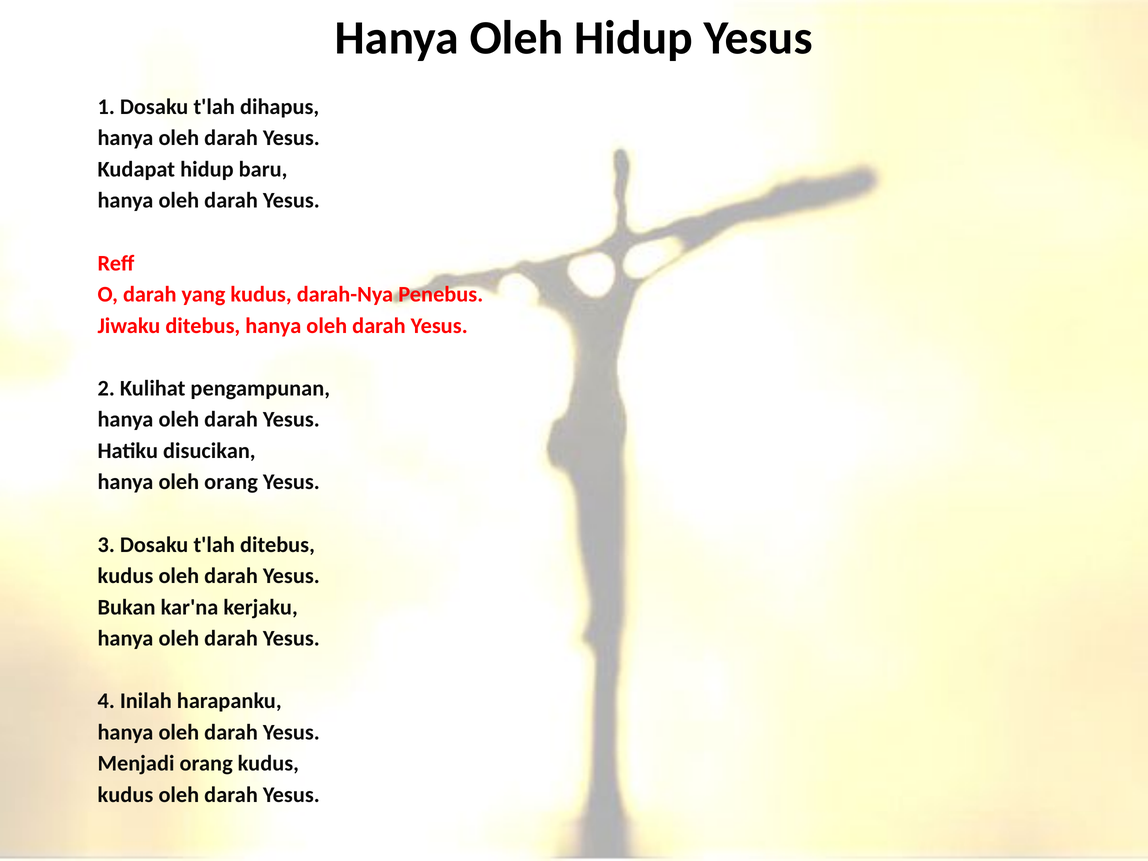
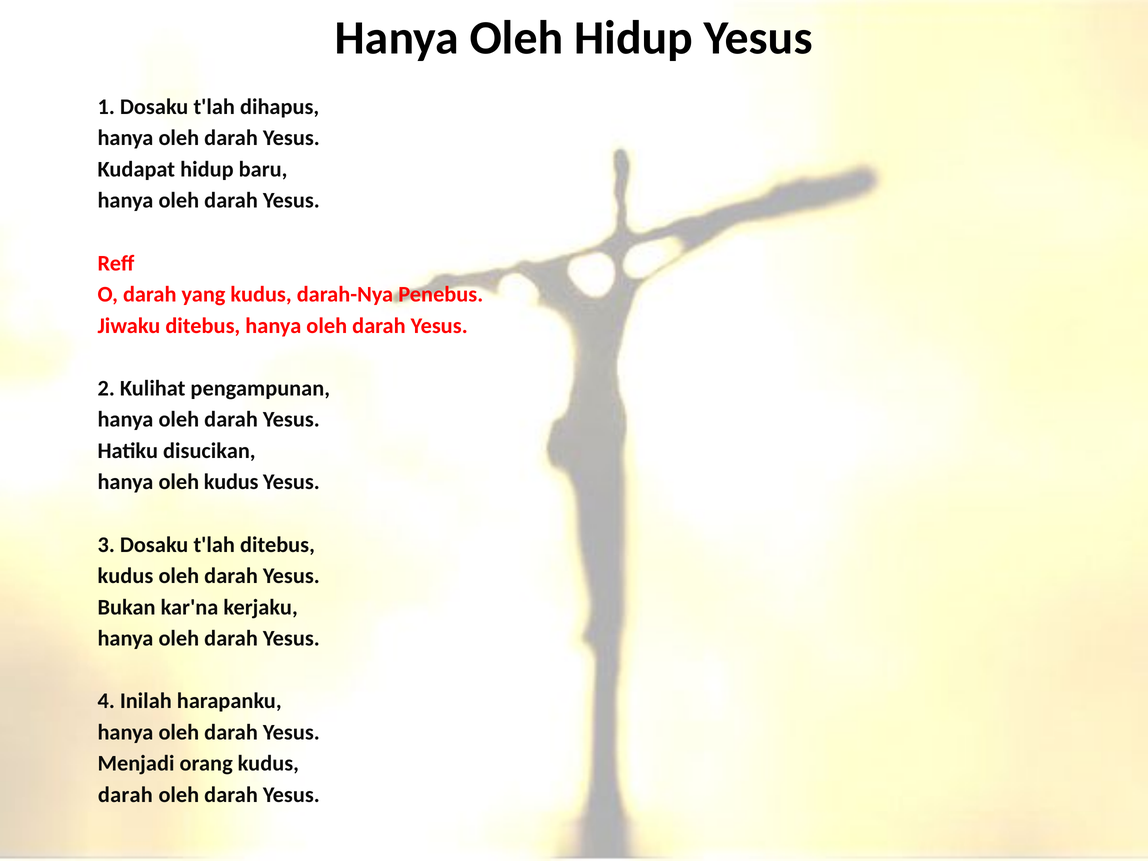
oleh orang: orang -> kudus
kudus at (125, 795): kudus -> darah
